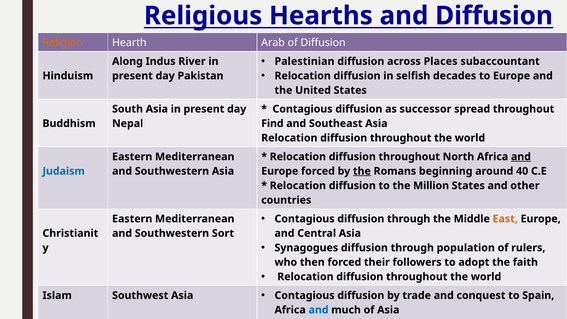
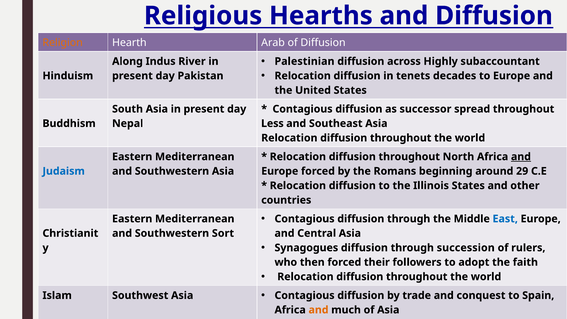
Places: Places -> Highly
selfish: selfish -> tenets
Find: Find -> Less
the at (362, 171) underline: present -> none
40: 40 -> 29
Million: Million -> Illinois
East colour: orange -> blue
population: population -> succession
and at (319, 310) colour: blue -> orange
